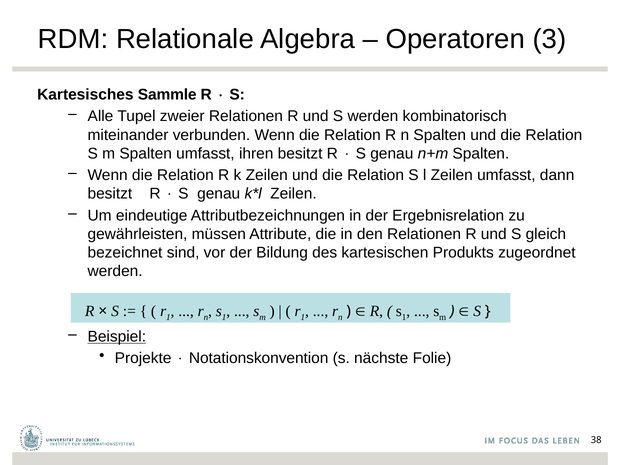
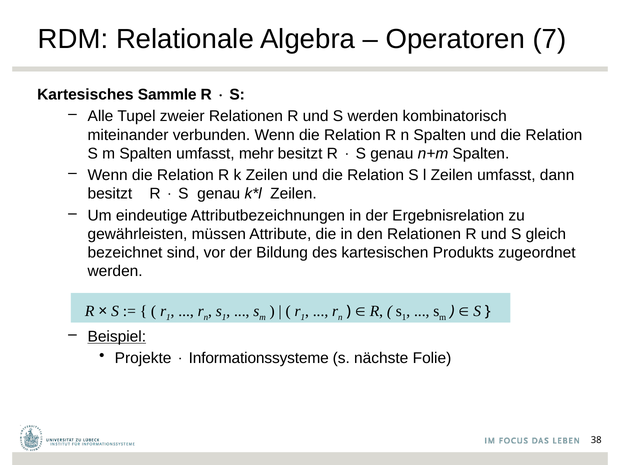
3: 3 -> 7
ihren: ihren -> mehr
Notationskonvention: Notationskonvention -> Informationssysteme
